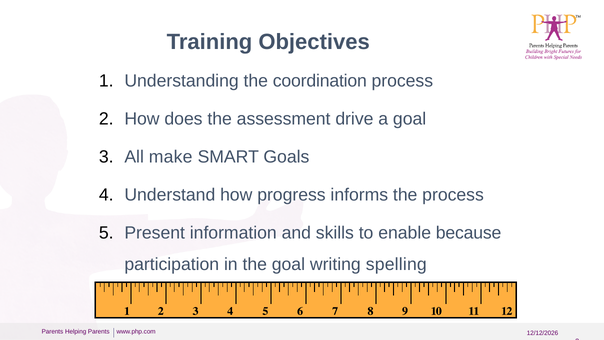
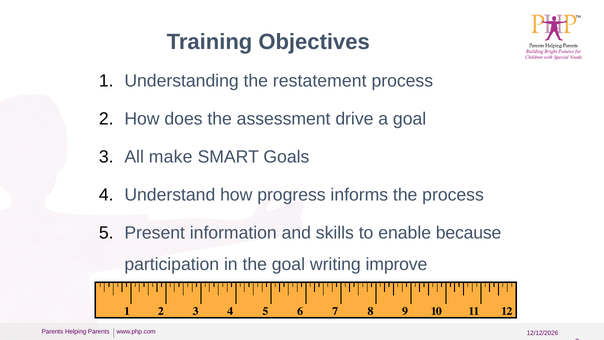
coordination: coordination -> restatement
spelling: spelling -> improve
